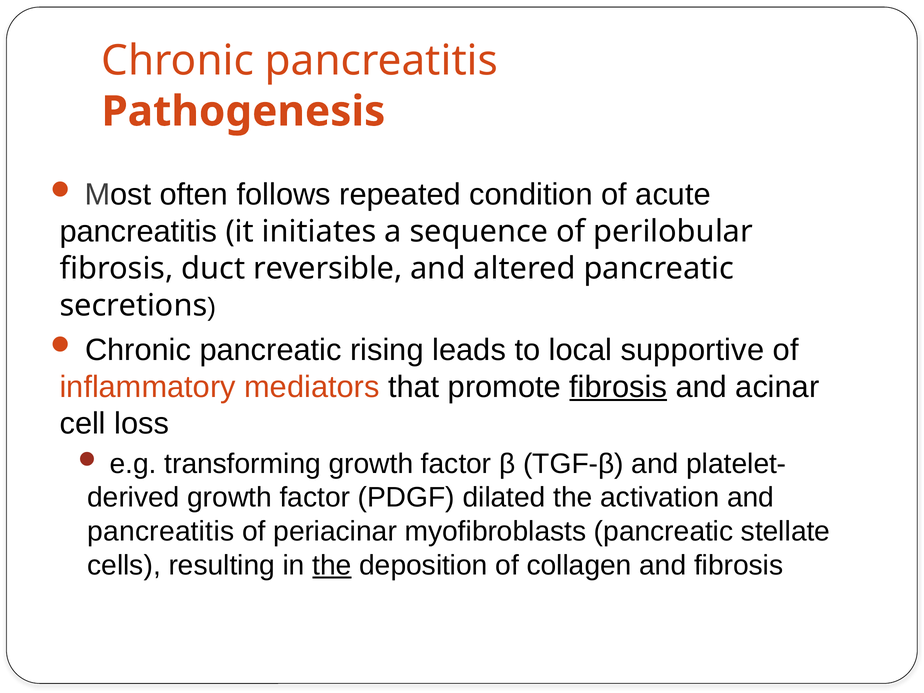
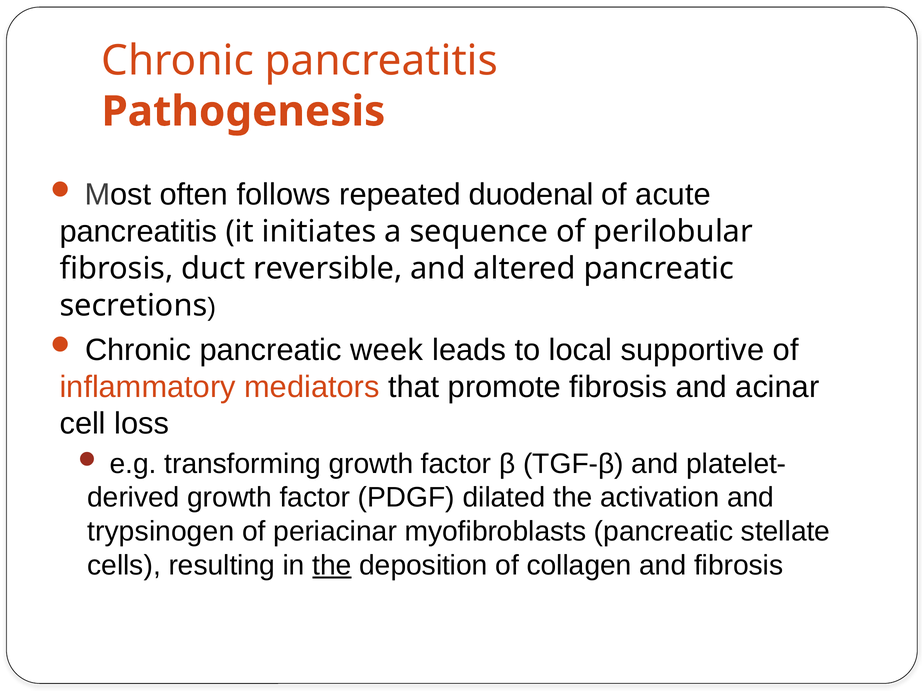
condition: condition -> duodenal
rising: rising -> week
fibrosis at (618, 387) underline: present -> none
pancreatitis at (161, 531): pancreatitis -> trypsinogen
